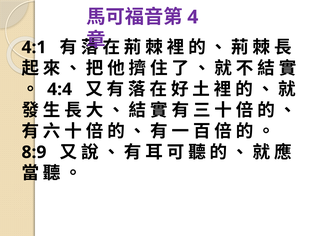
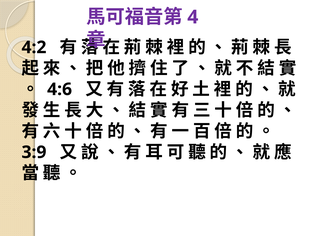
4:1: 4:1 -> 4:2
4:4: 4:4 -> 4:6
8:9: 8:9 -> 3:9
